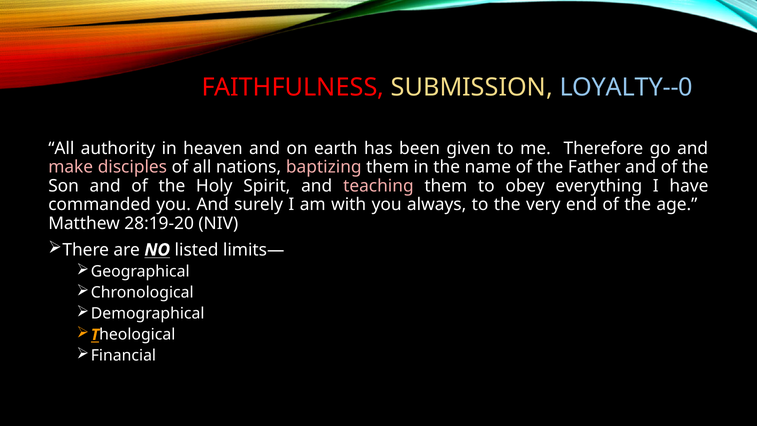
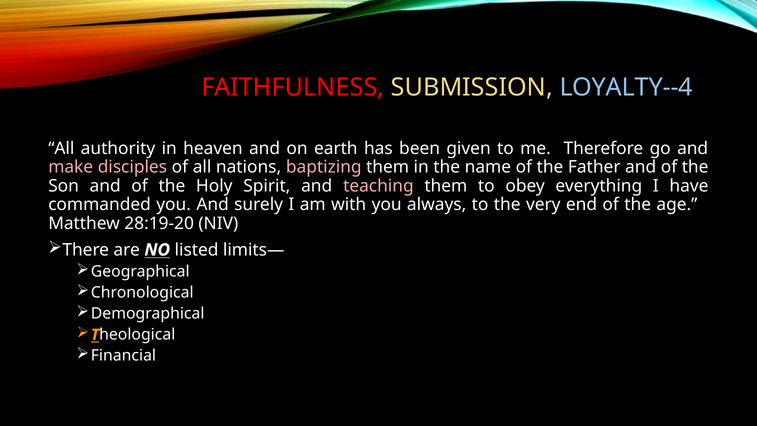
LOYALTY--0: LOYALTY--0 -> LOYALTY--4
